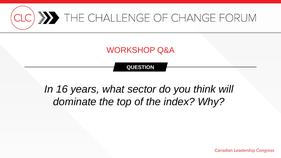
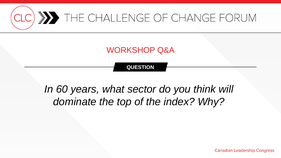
16: 16 -> 60
